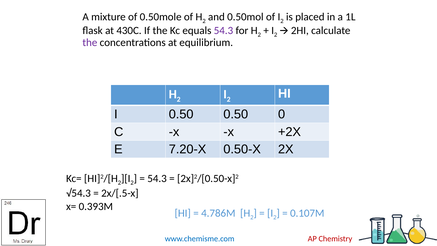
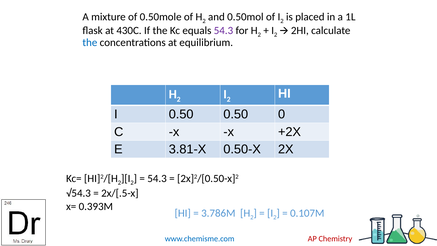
the at (90, 43) colour: purple -> blue
7.20-X: 7.20-X -> 3.81-X
4.786M: 4.786M -> 3.786M
